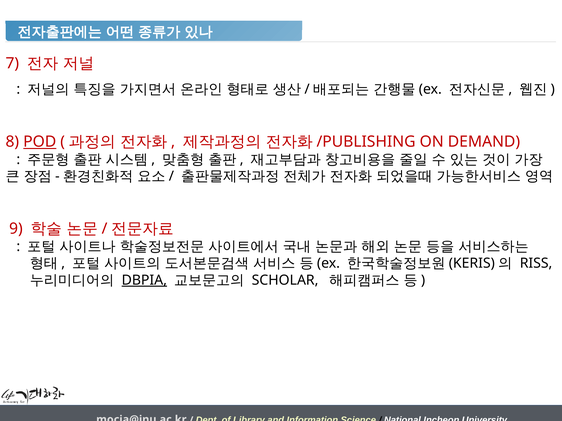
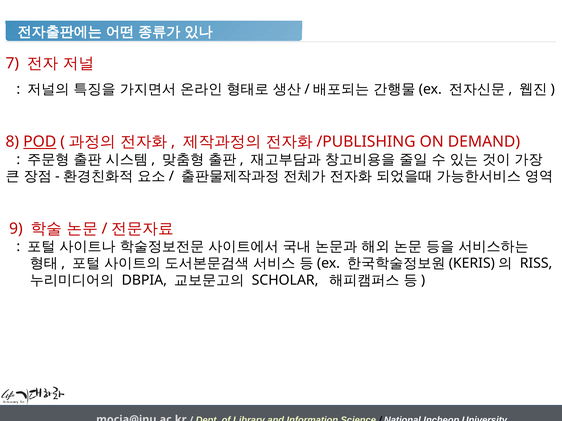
DBPIA underline: present -> none
